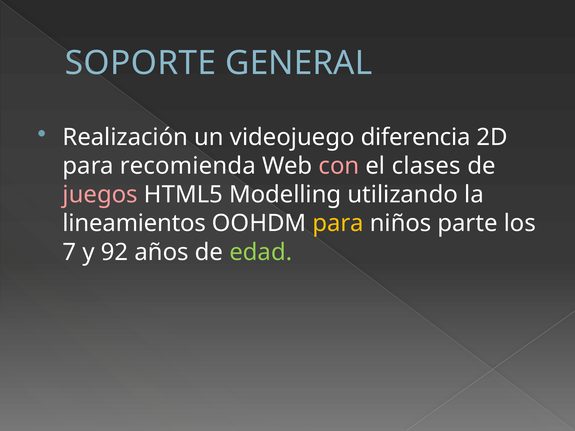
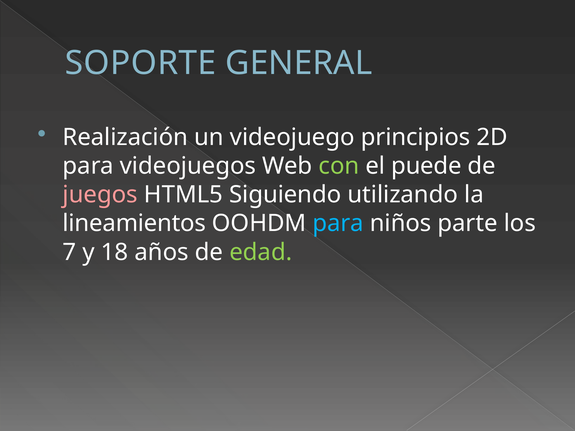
diferencia: diferencia -> principios
recomienda: recomienda -> videojuegos
con colour: pink -> light green
clases: clases -> puede
Modelling: Modelling -> Siguiendo
para at (338, 224) colour: yellow -> light blue
92: 92 -> 18
